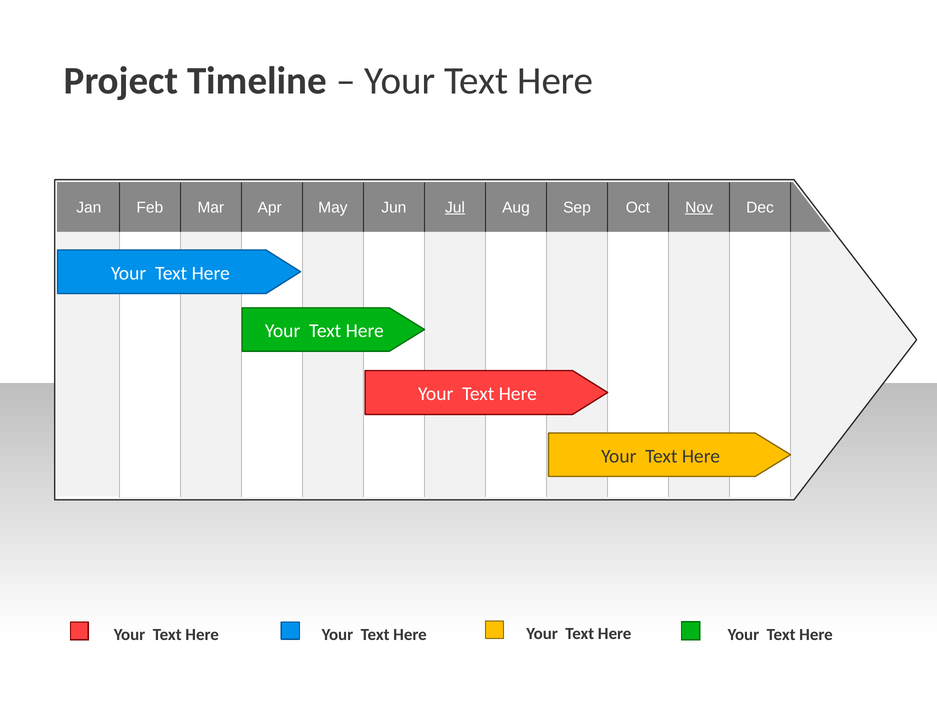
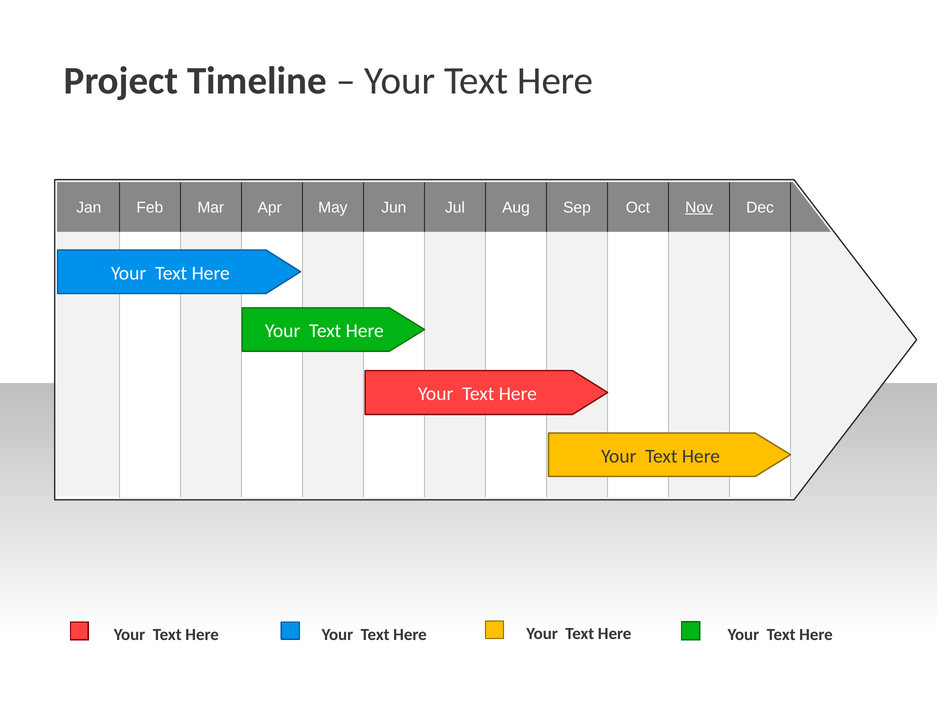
Jul underline: present -> none
